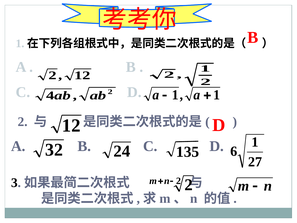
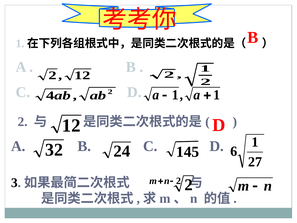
135: 135 -> 145
